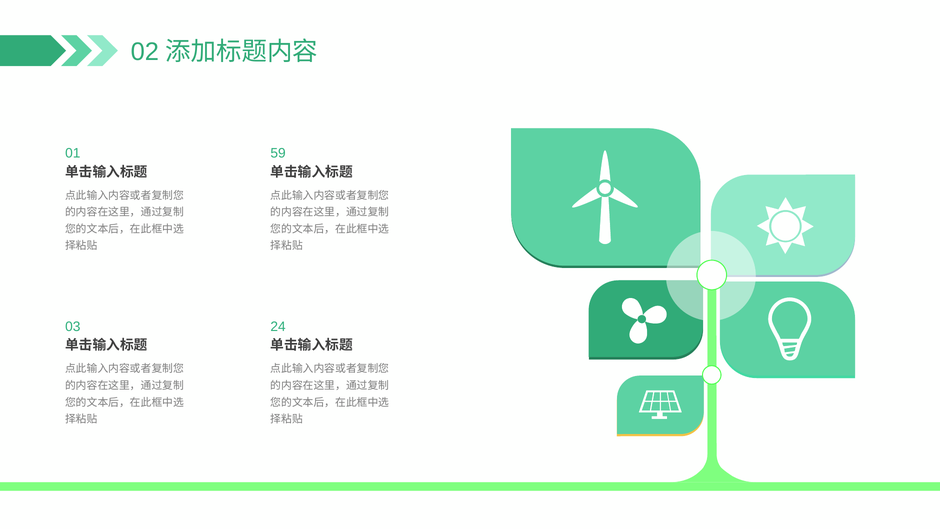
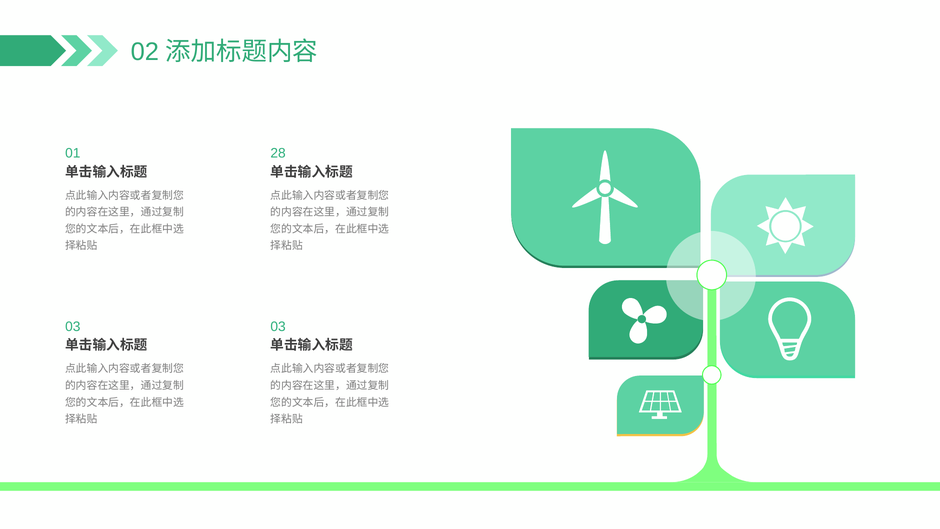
59: 59 -> 28
03 24: 24 -> 03
